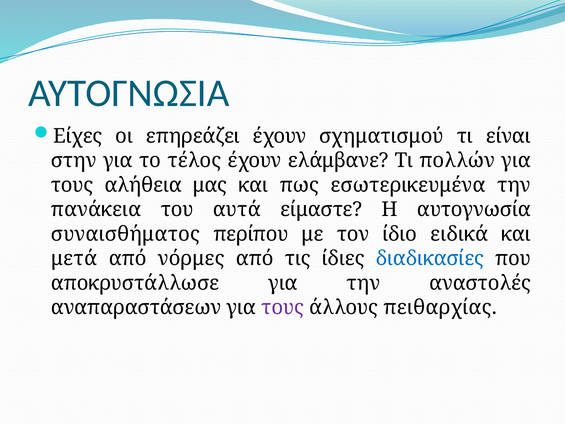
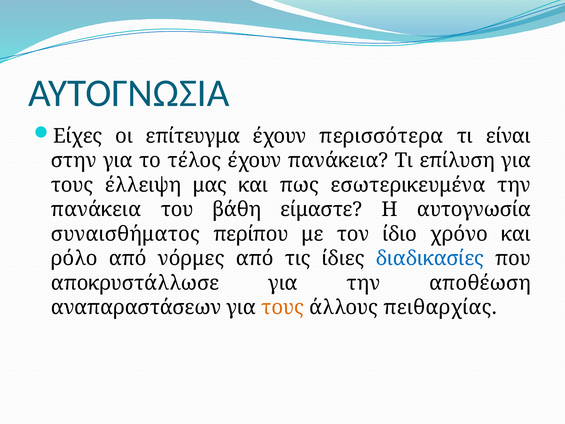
επηρεάζει: επηρεάζει -> επίτευγμα
σχηματισμού: σχηματισμού -> περισσότερα
έχουν ελάμβανε: ελάμβανε -> πανάκεια
πολλών: πολλών -> επίλυση
αλήθεια: αλήθεια -> έλλειψη
αυτά: αυτά -> βάθη
ειδικά: ειδικά -> χρόνο
μετά: μετά -> ρόλο
αναστολές: αναστολές -> αποθέωση
τους at (283, 307) colour: purple -> orange
